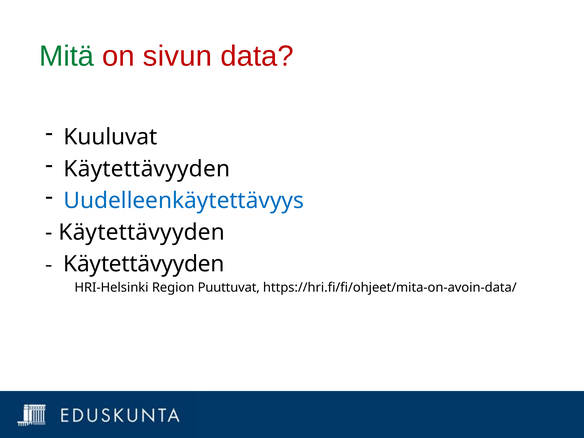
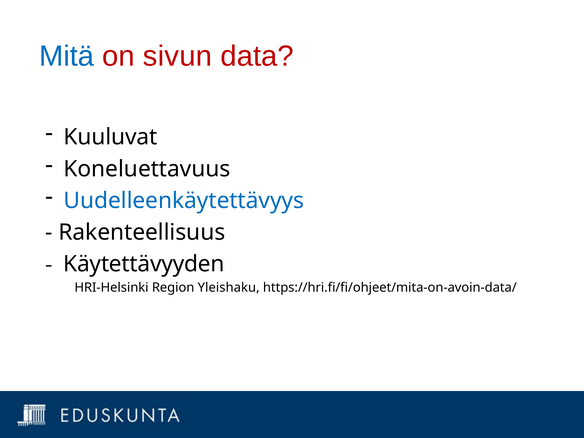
Mitä colour: green -> blue
Käytettävyyden at (147, 169): Käytettävyyden -> Koneluettavuus
Käytettävyyden at (142, 232): Käytettävyyden -> Rakenteellisuus
Puuttuvat: Puuttuvat -> Yleishaku
